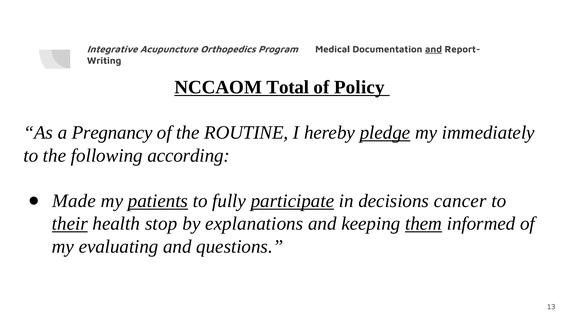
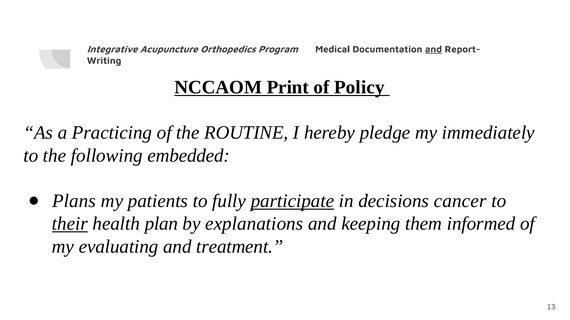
Total: Total -> Print
Pregnancy: Pregnancy -> Practicing
pledge underline: present -> none
according: according -> embedded
Made: Made -> Plans
patients underline: present -> none
stop: stop -> plan
them underline: present -> none
questions: questions -> treatment
